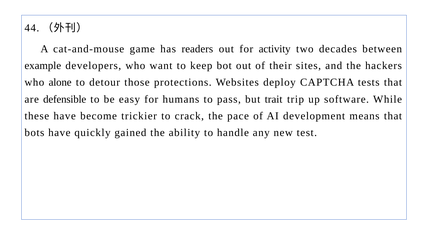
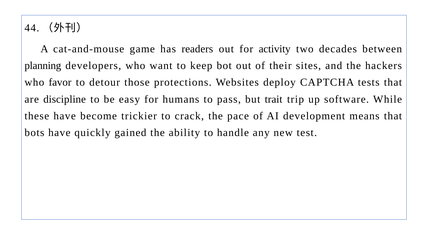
example: example -> planning
alone: alone -> favor
defensible: defensible -> discipline
